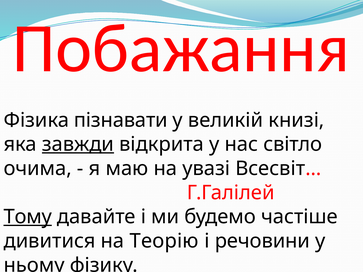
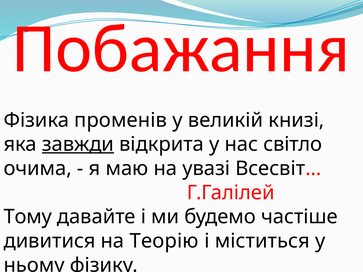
пізнавати: пізнавати -> променів
Тому underline: present -> none
речовини: речовини -> міститься
